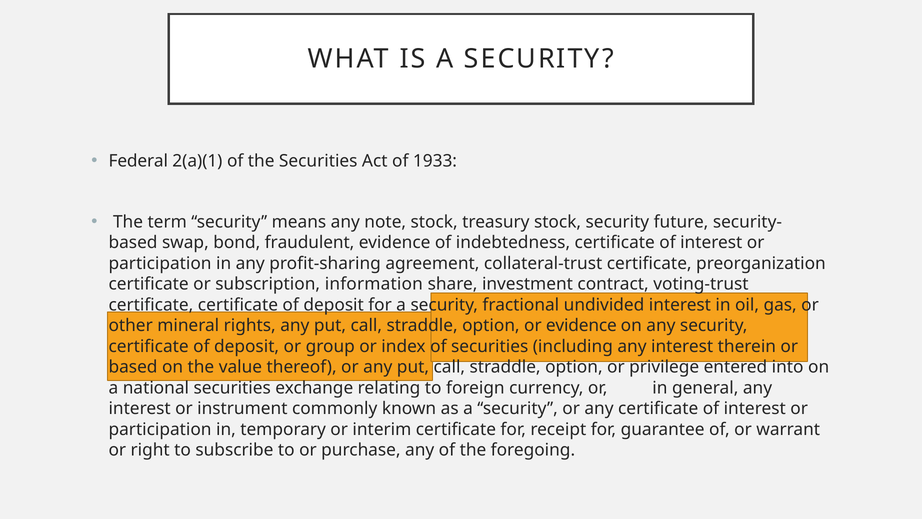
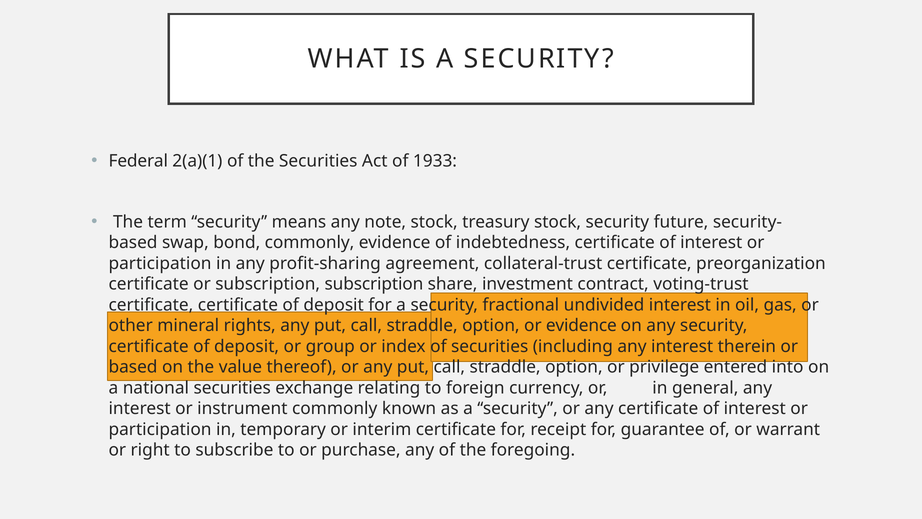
bond fraudulent: fraudulent -> commonly
subscription information: information -> subscription
